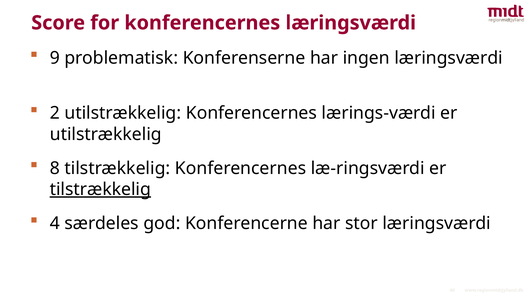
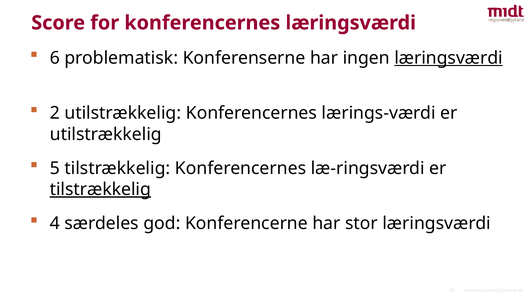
9: 9 -> 6
læringsværdi at (449, 58) underline: none -> present
8: 8 -> 5
